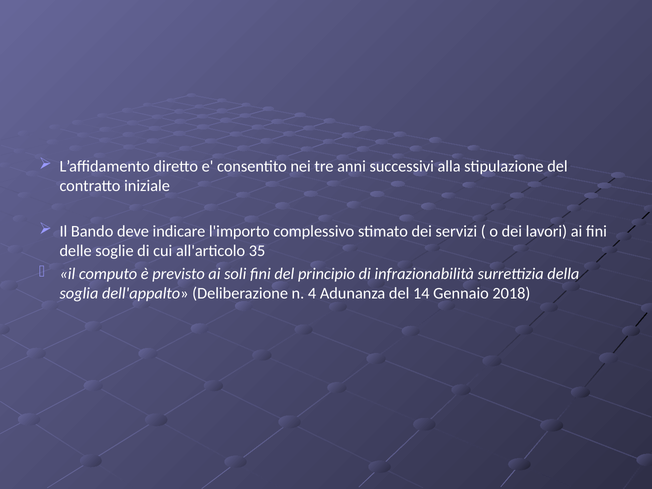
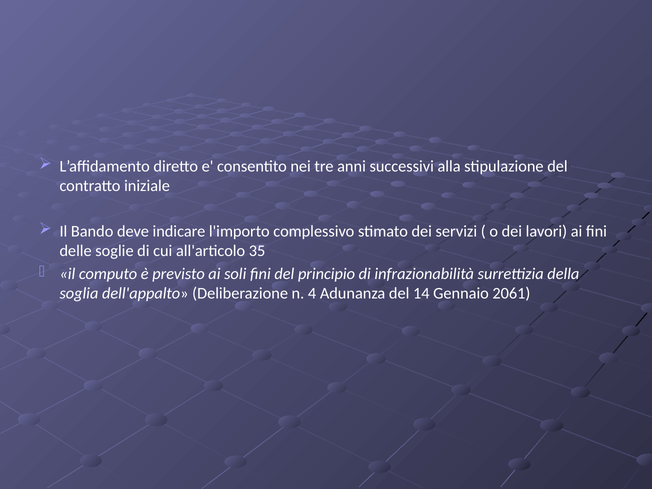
2018: 2018 -> 2061
